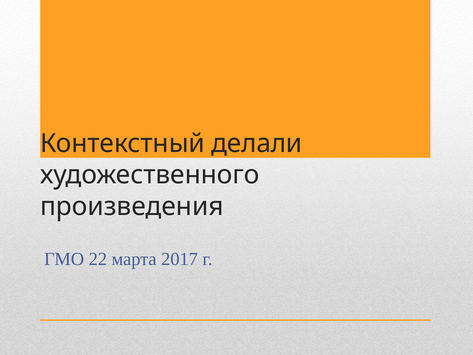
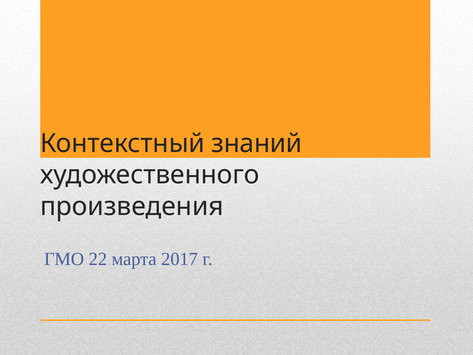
делали: делали -> знаний
